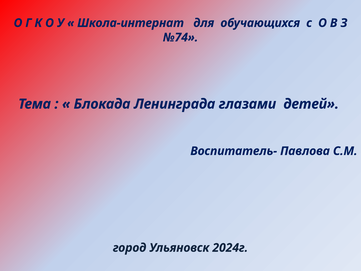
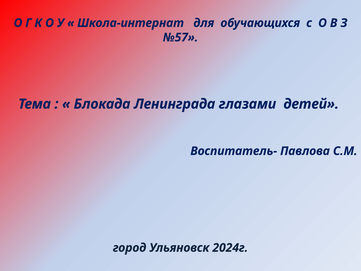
№74: №74 -> №57
